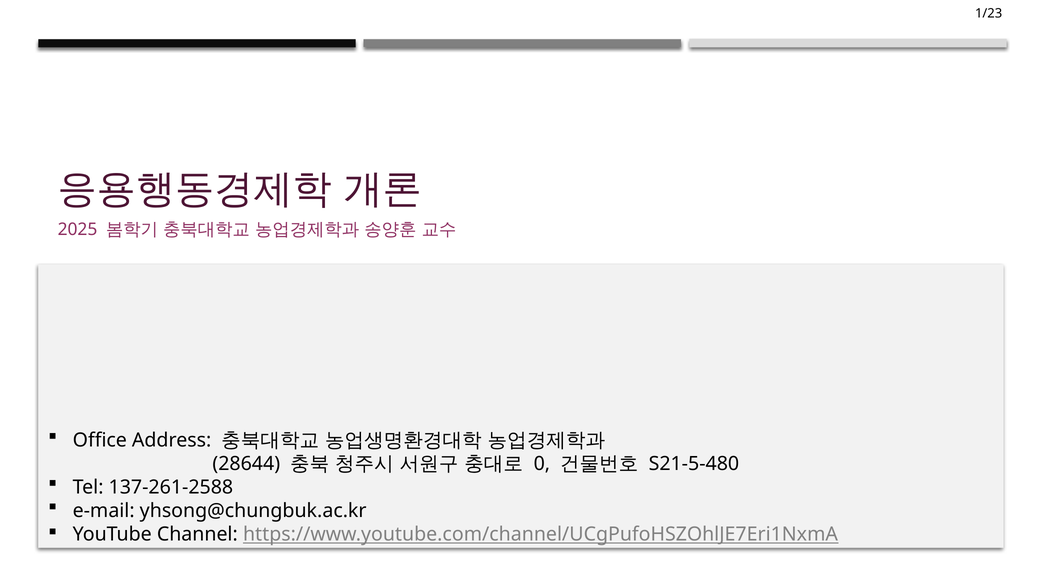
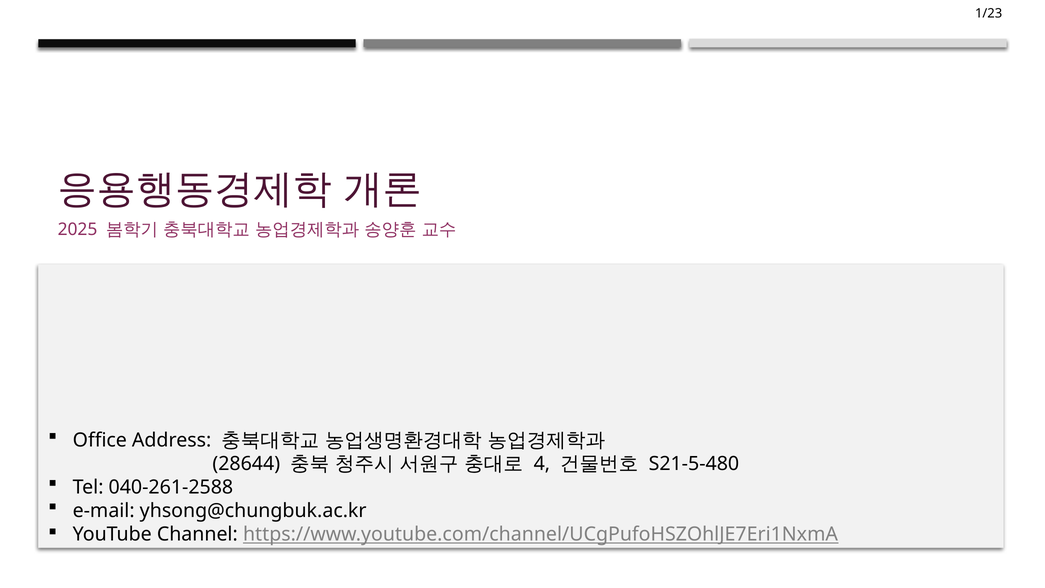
0: 0 -> 4
137-261-2588: 137-261-2588 -> 040-261-2588
